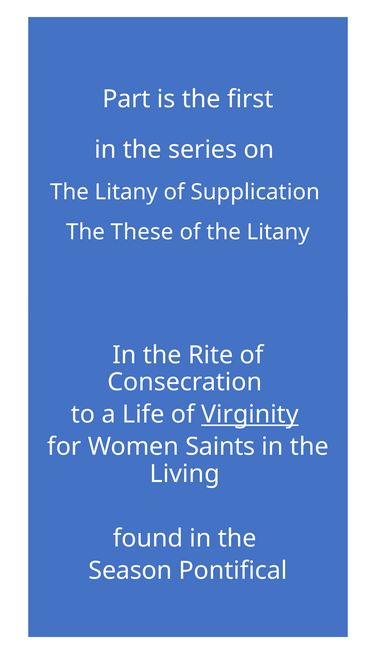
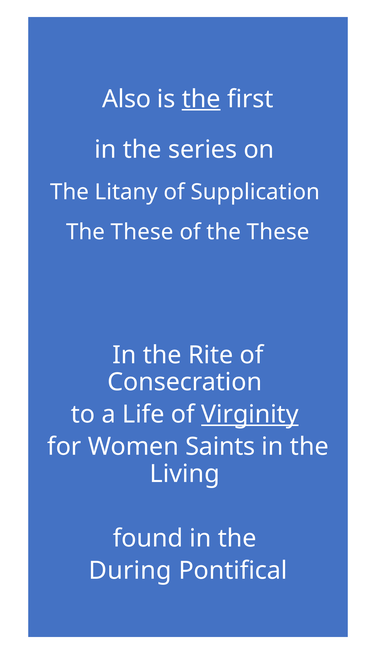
Part: Part -> Also
the at (201, 99) underline: none -> present
of the Litany: Litany -> These
Season: Season -> During
